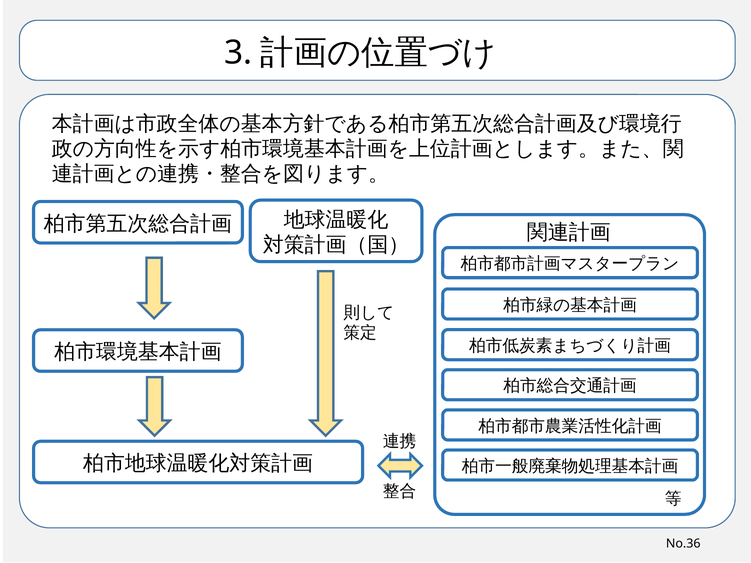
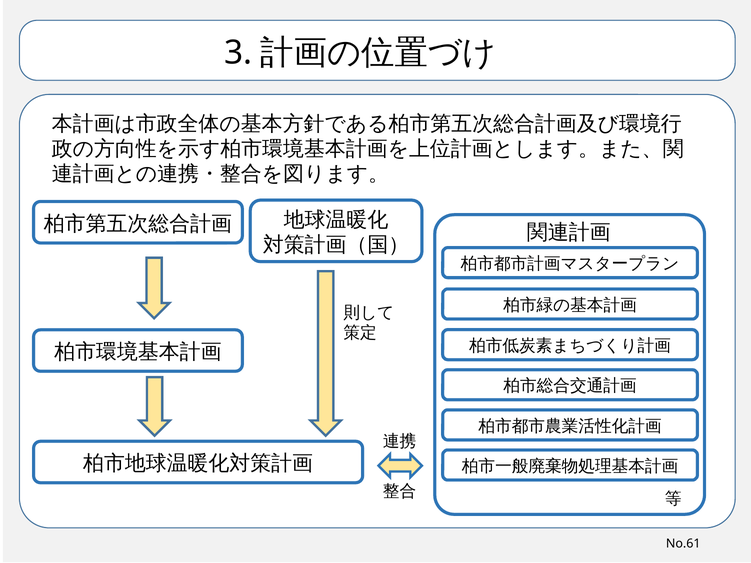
No.36: No.36 -> No.61
